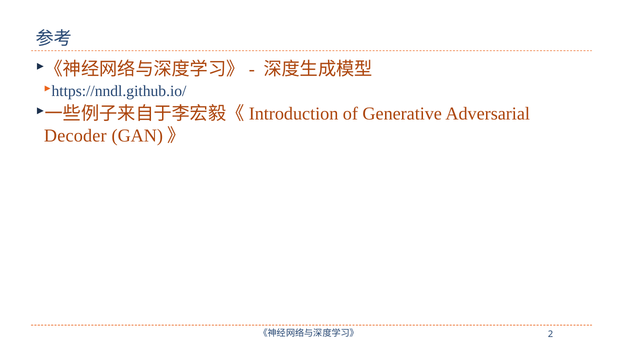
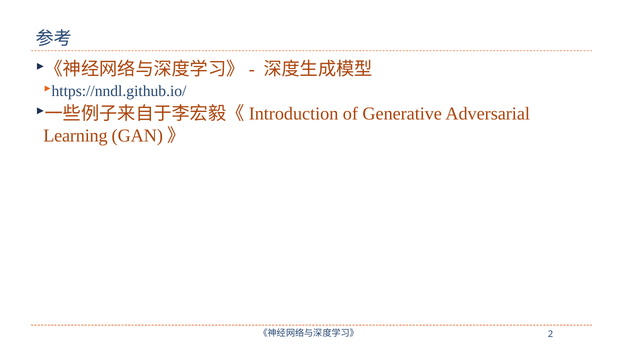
Decoder: Decoder -> Learning
